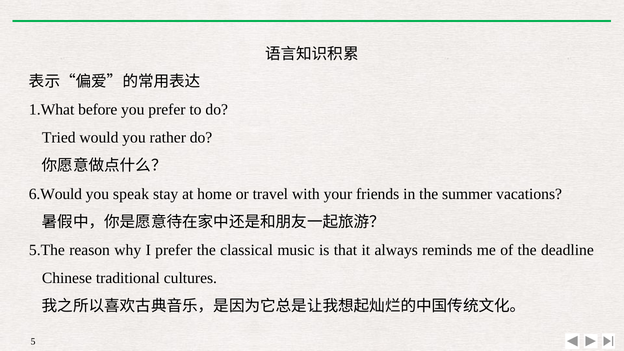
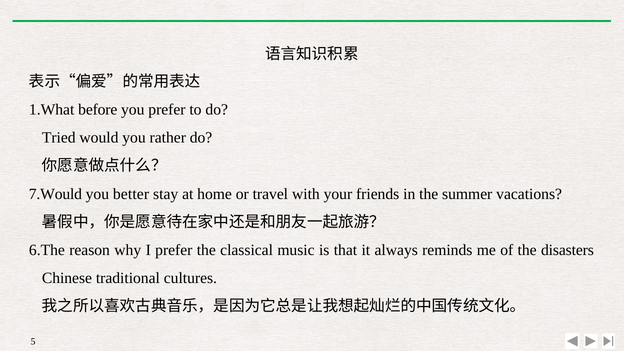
6.Would: 6.Would -> 7.Would
speak: speak -> better
5.The: 5.The -> 6.The
deadline: deadline -> disasters
